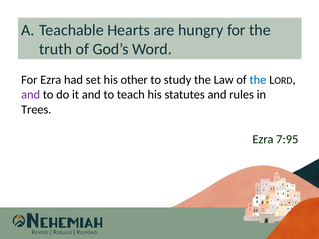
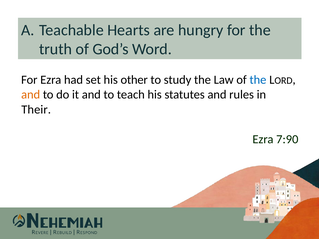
and at (31, 95) colour: purple -> orange
Trees: Trees -> Their
7:95: 7:95 -> 7:90
